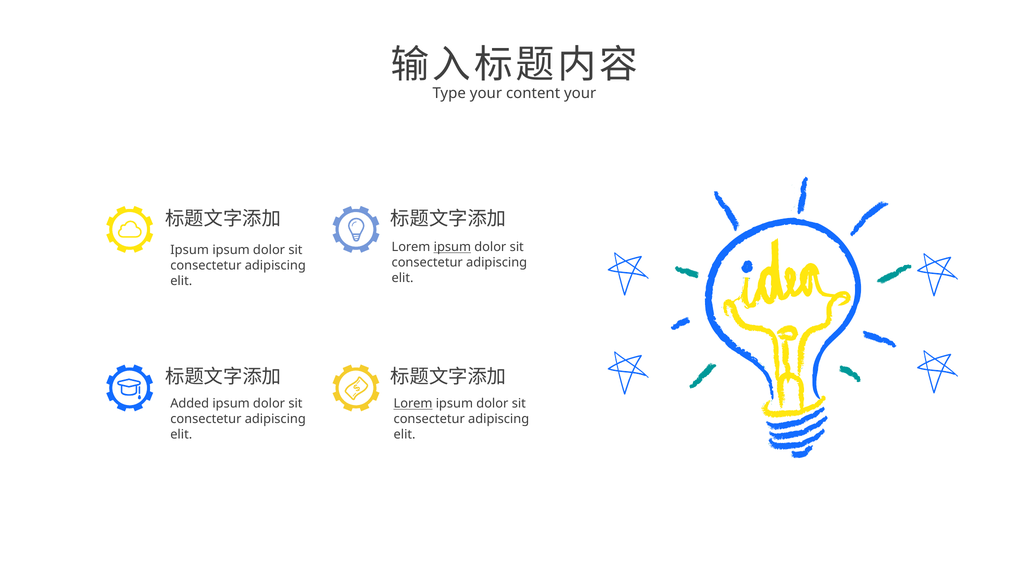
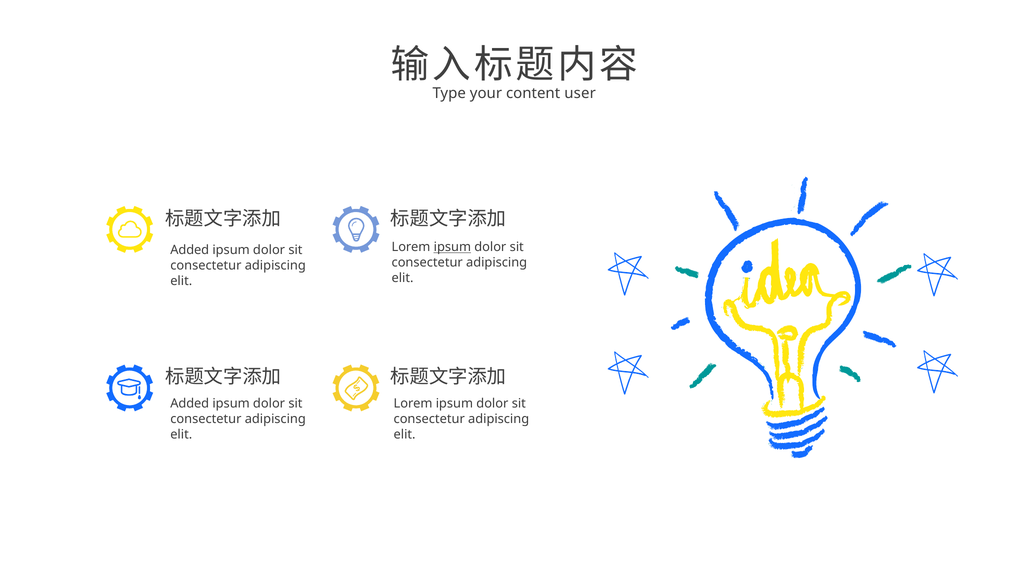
content your: your -> user
Ipsum at (190, 250): Ipsum -> Added
Lorem at (413, 404) underline: present -> none
